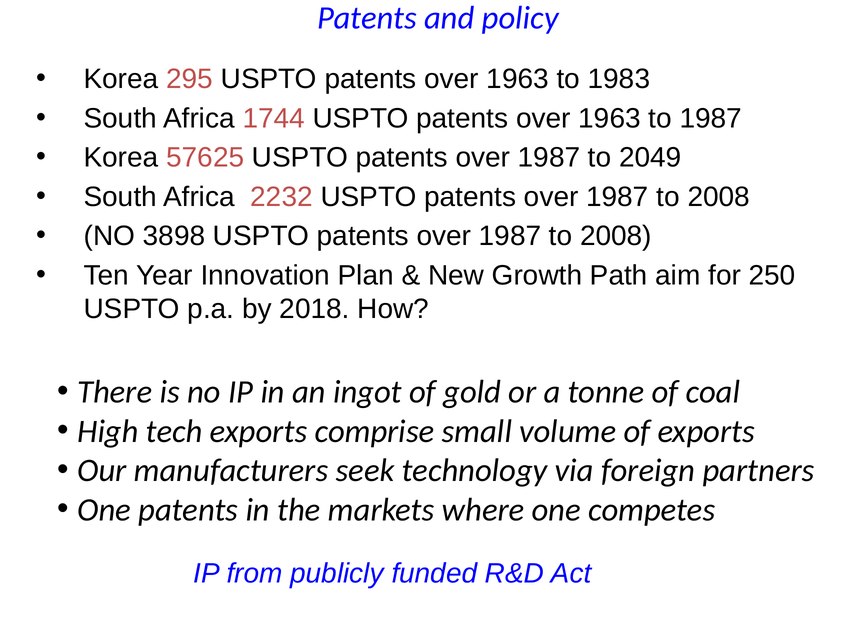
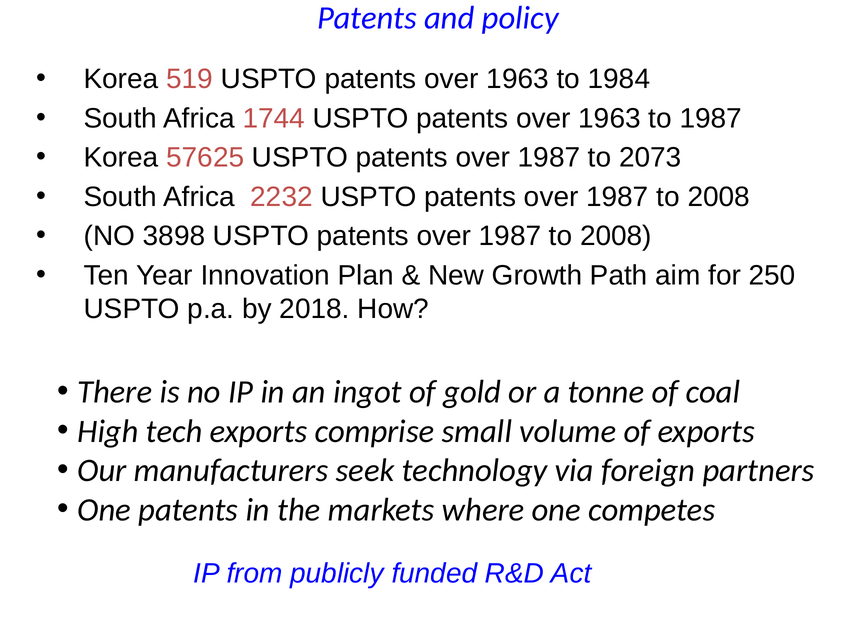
295: 295 -> 519
1983: 1983 -> 1984
2049: 2049 -> 2073
